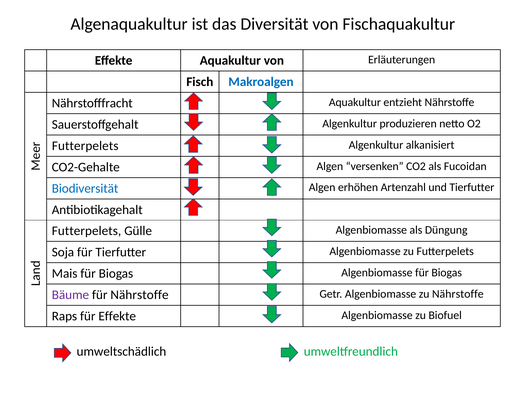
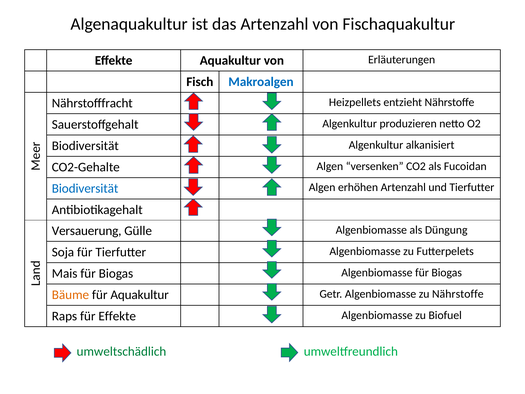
das Diversität: Diversität -> Artenzahl
Nährstofffracht Aquakultur: Aquakultur -> Heizpellets
Futterpelets at (85, 146): Futterpelets -> Biodiversität
Futterpelets at (87, 231): Futterpelets -> Versauerung
Bäume colour: purple -> orange
für Nährstoffe: Nährstoffe -> Aquakultur
umweltschädlich colour: black -> green
